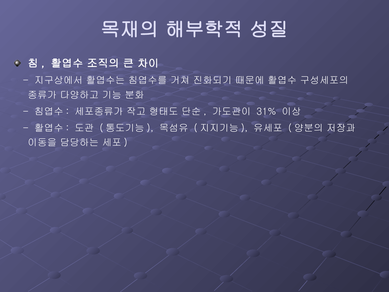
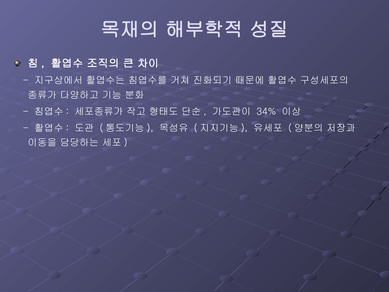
31%: 31% -> 34%
